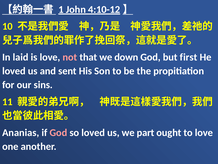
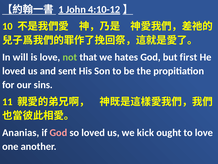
laid: laid -> will
not colour: pink -> light green
down: down -> hates
part: part -> kick
